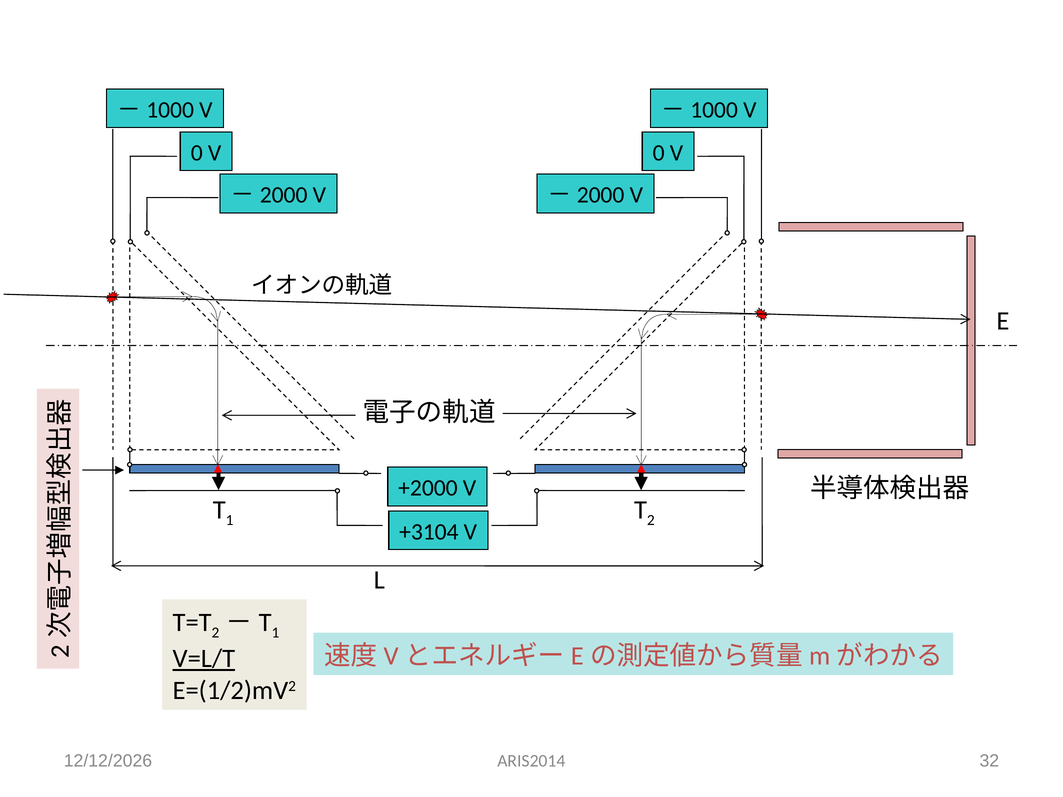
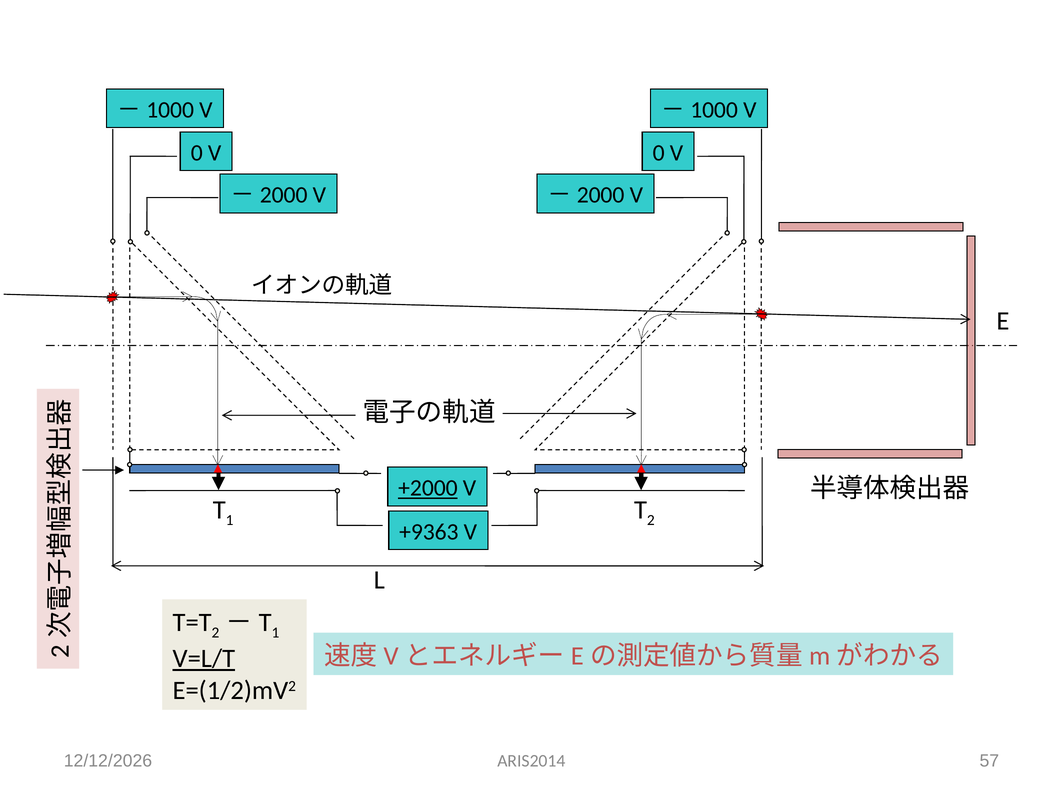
+2000 underline: none -> present
+3104: +3104 -> +9363
32: 32 -> 57
